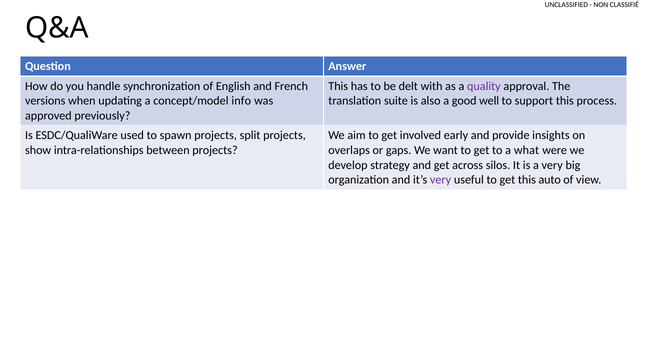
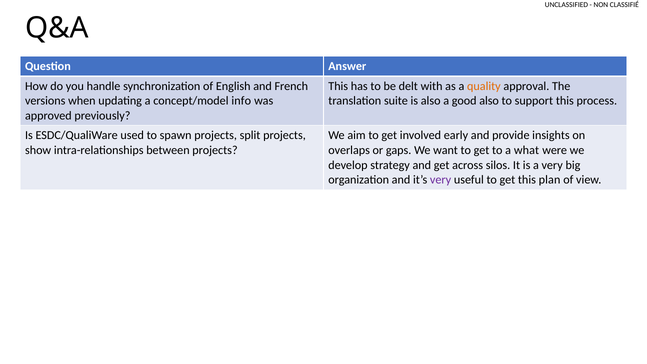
quality colour: purple -> orange
good well: well -> also
auto: auto -> plan
